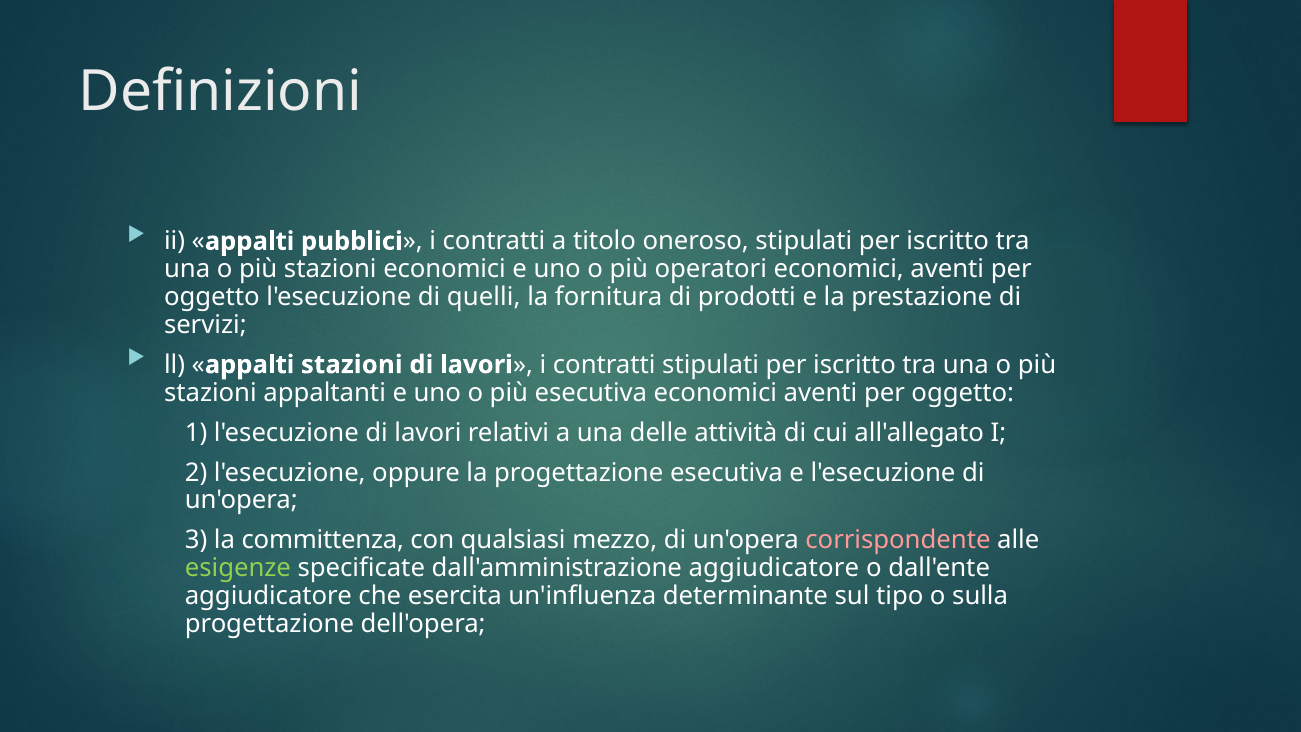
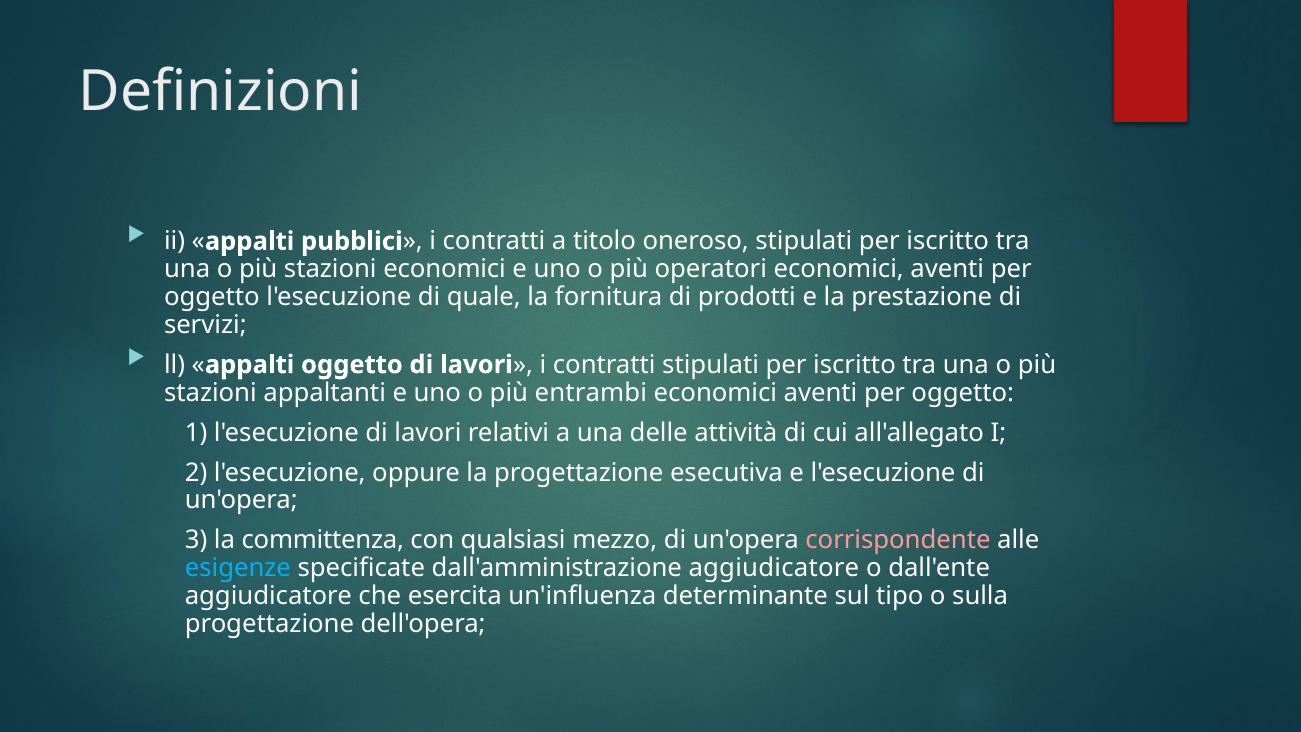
quelli: quelli -> quale
appalti stazioni: stazioni -> oggetto
più esecutiva: esecutiva -> entrambi
esigenze colour: light green -> light blue
